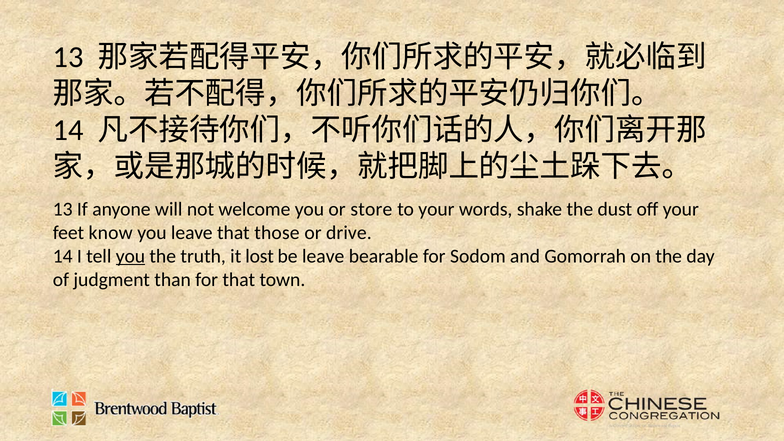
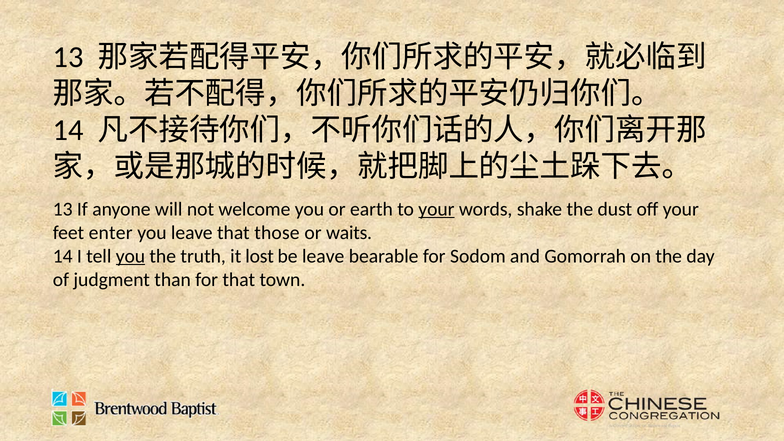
store: store -> earth
your at (436, 209) underline: none -> present
know: know -> enter
drive: drive -> waits
